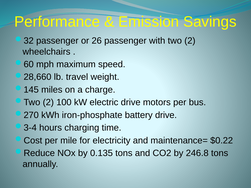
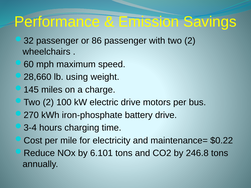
26: 26 -> 86
travel: travel -> using
0.135: 0.135 -> 6.101
